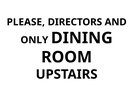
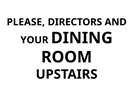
ONLY: ONLY -> YOUR
